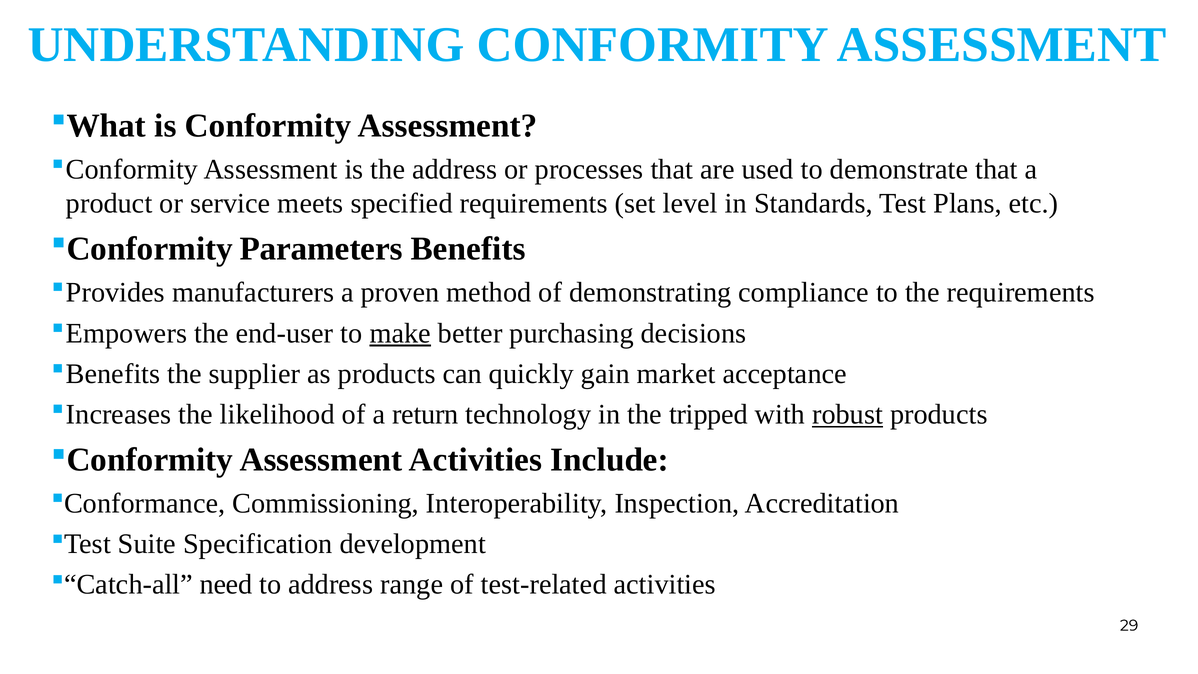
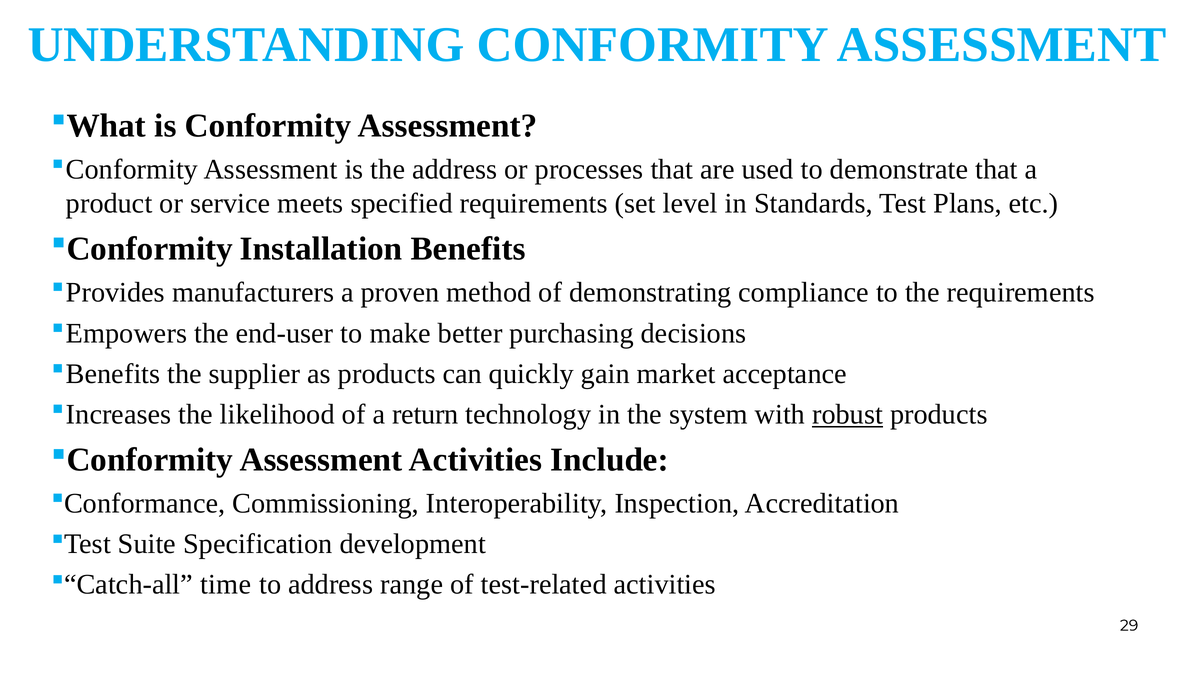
Parameters: Parameters -> Installation
make underline: present -> none
tripped: tripped -> system
need: need -> time
